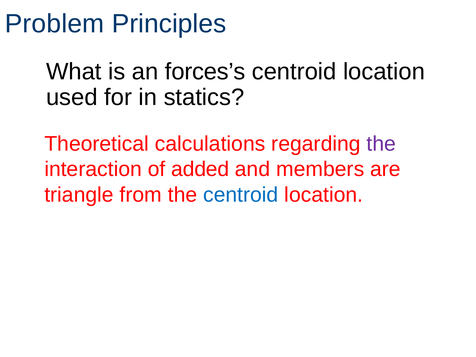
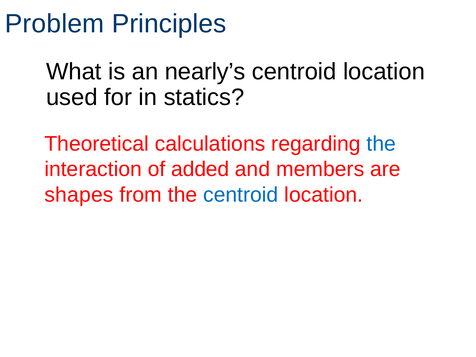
forces’s: forces’s -> nearly’s
the at (381, 144) colour: purple -> blue
triangle: triangle -> shapes
